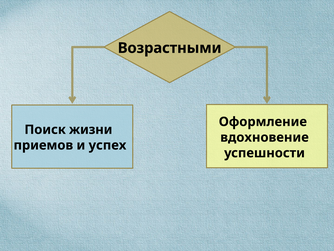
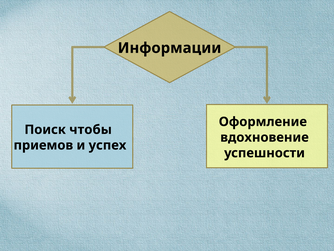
Возрастными: Возрастными -> Информации
жизни: жизни -> чтобы
